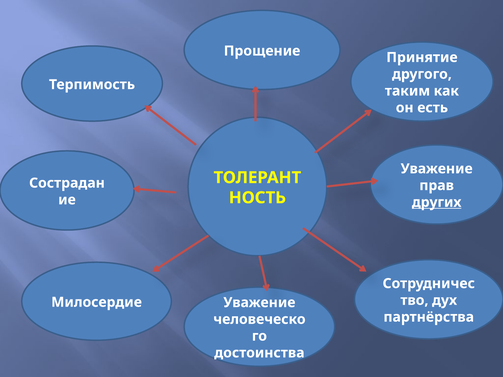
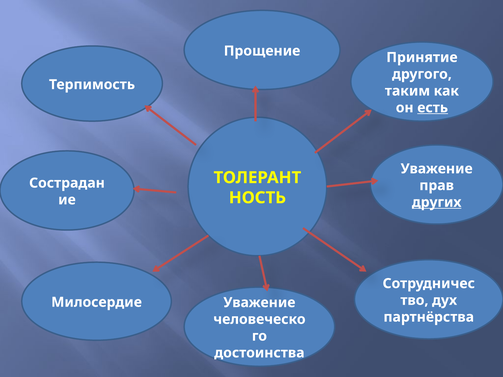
есть underline: none -> present
